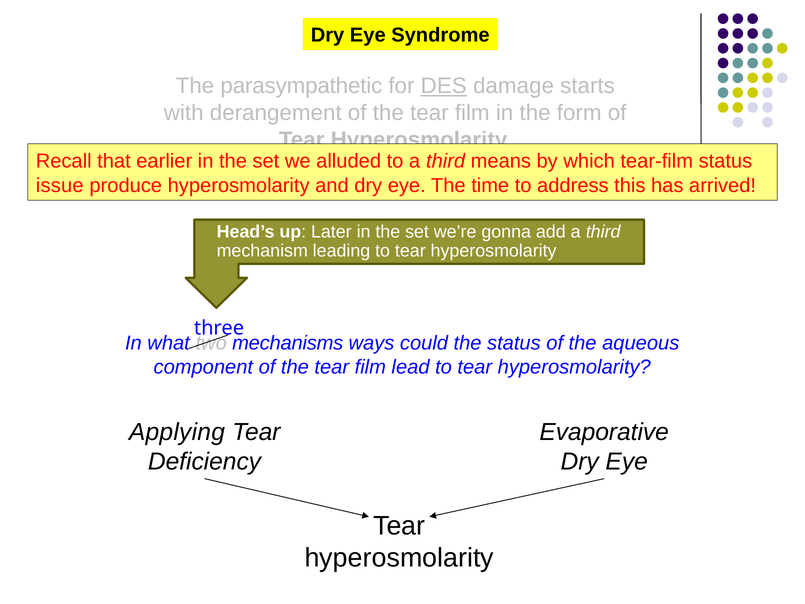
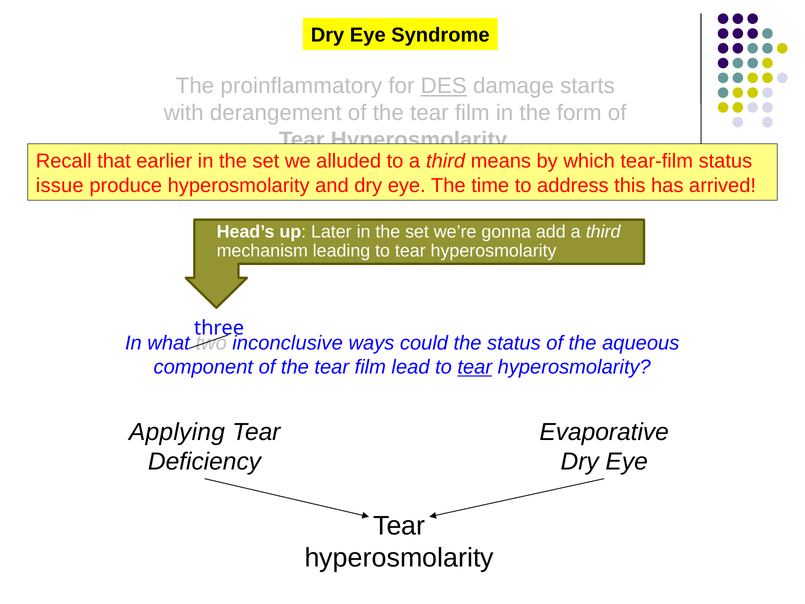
parasympathetic: parasympathetic -> proinflammatory
mechanisms: mechanisms -> inconclusive
tear at (475, 367) underline: none -> present
